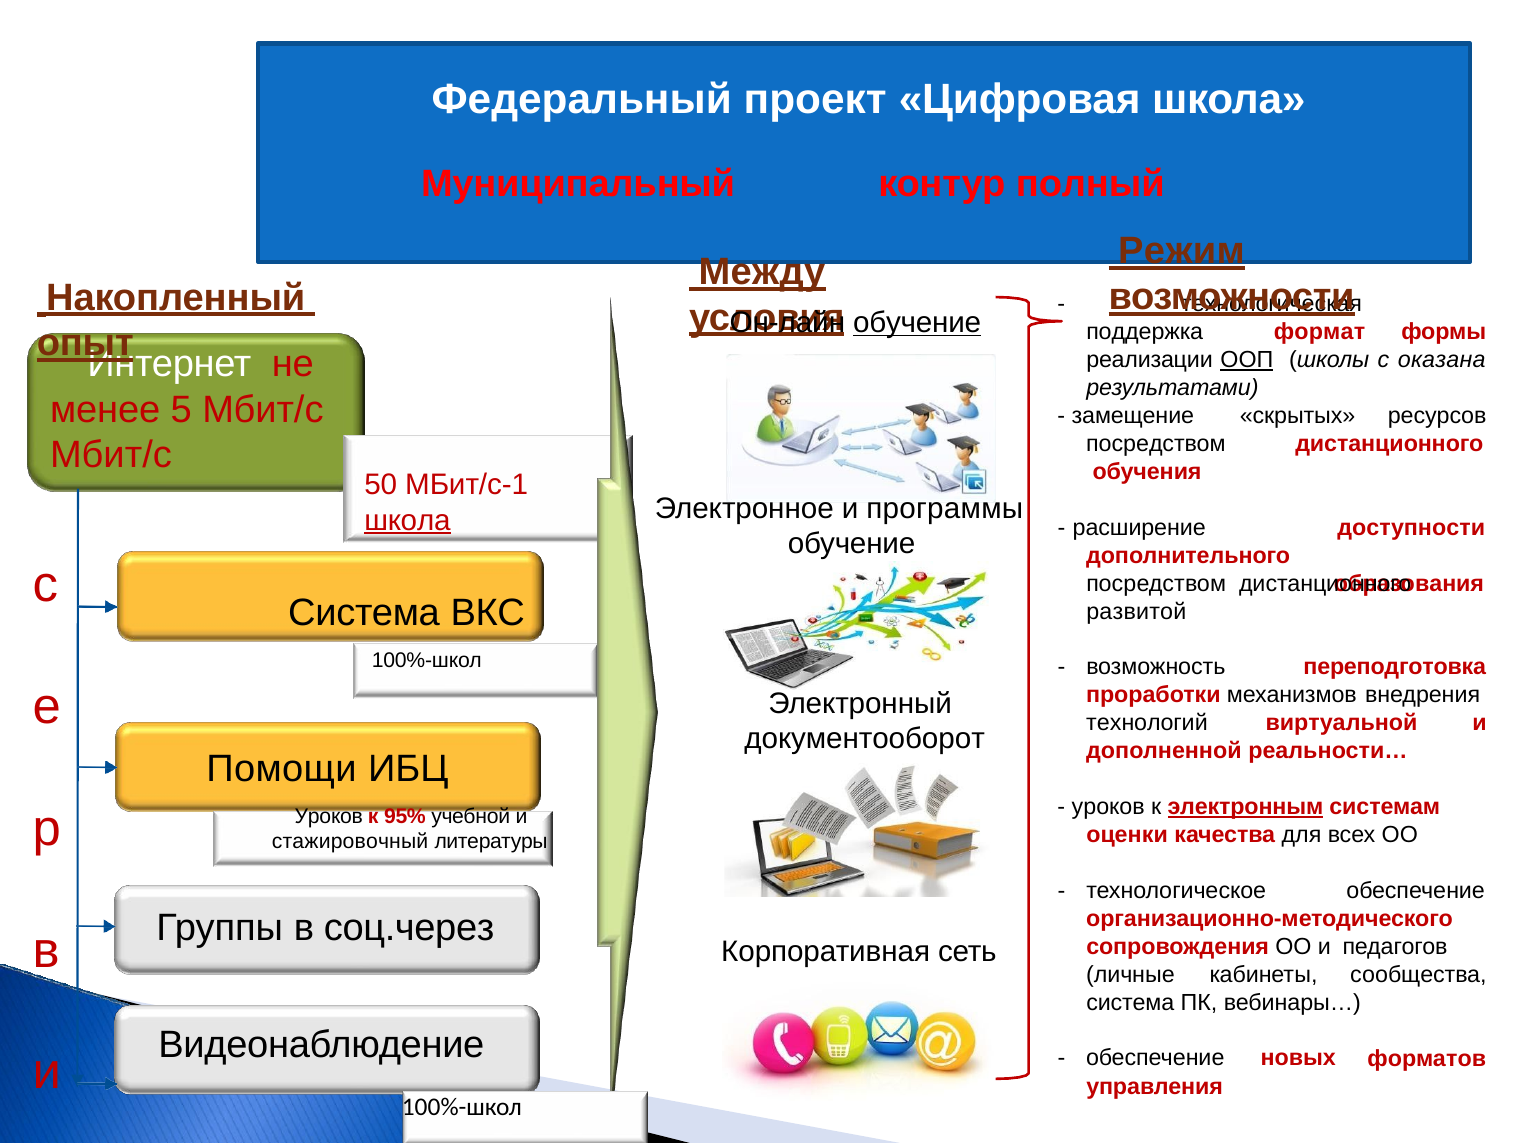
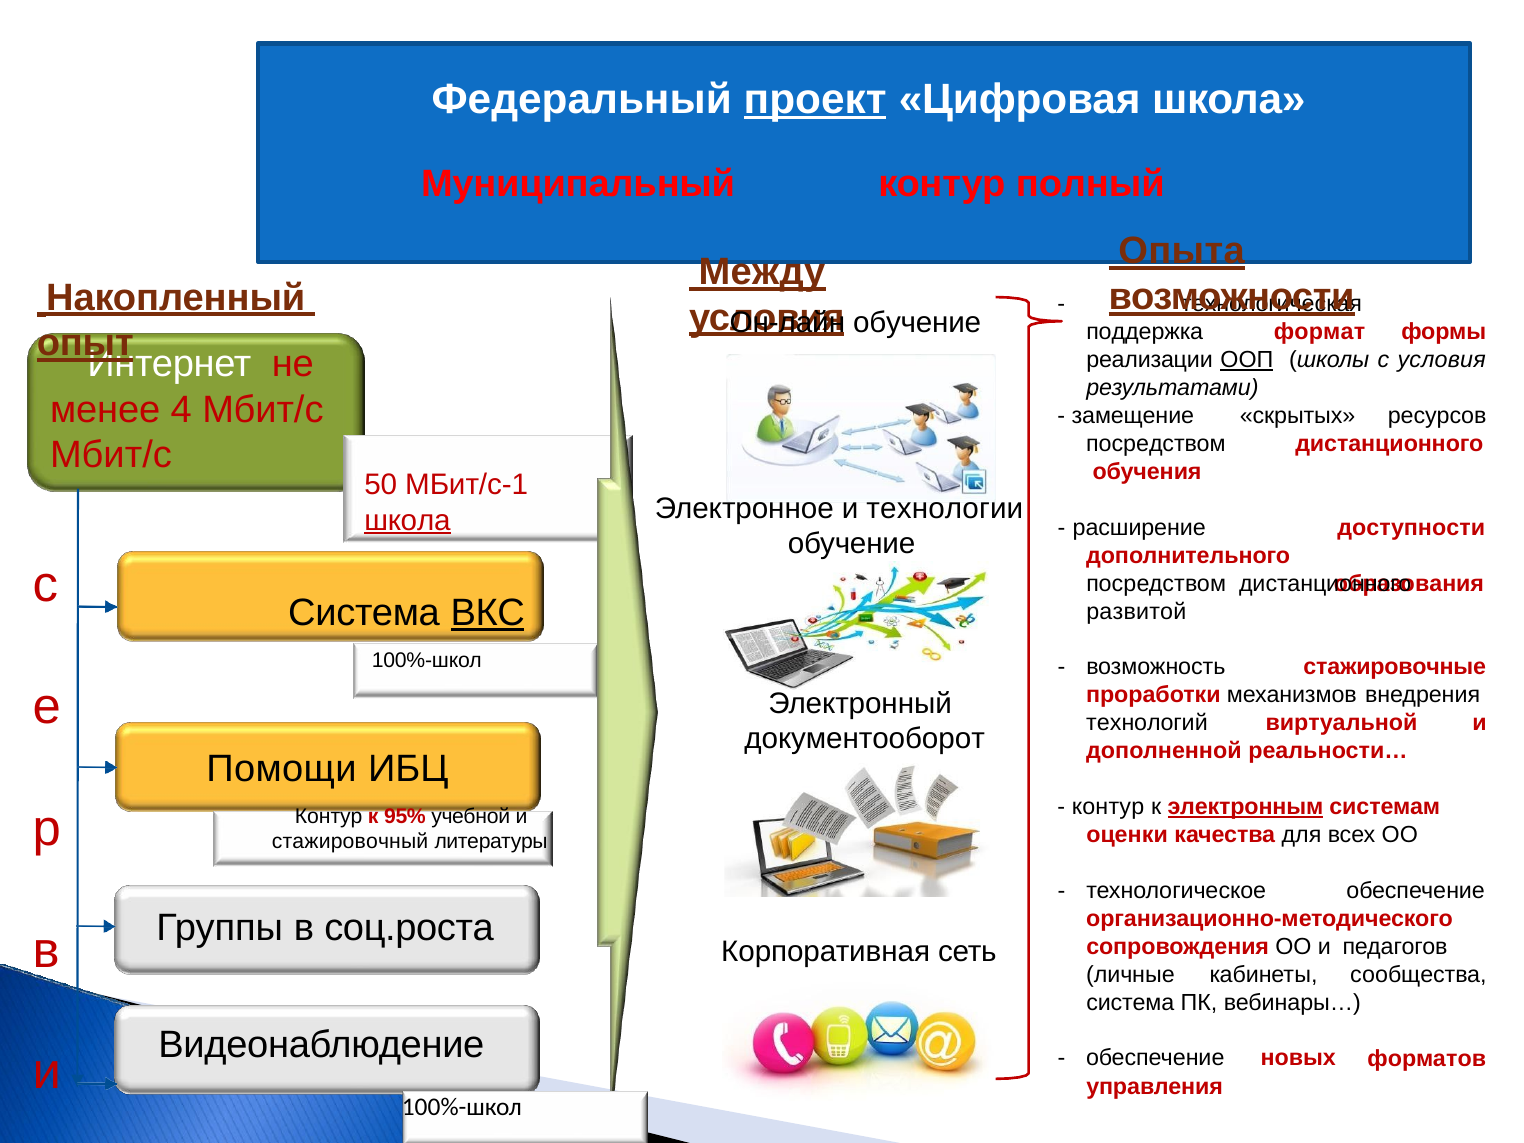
проект underline: none -> present
Режим: Режим -> Опыта
обучение at (917, 323) underline: present -> none
с оказана: оказана -> условия
5: 5 -> 4
программы: программы -> технологии
ВКС underline: none -> present
переподготовка: переподготовка -> стажировочные
уроков at (1108, 807): уроков -> контур
Уроков at (329, 816): Уроков -> Контур
соц.через: соц.через -> соц.роста
